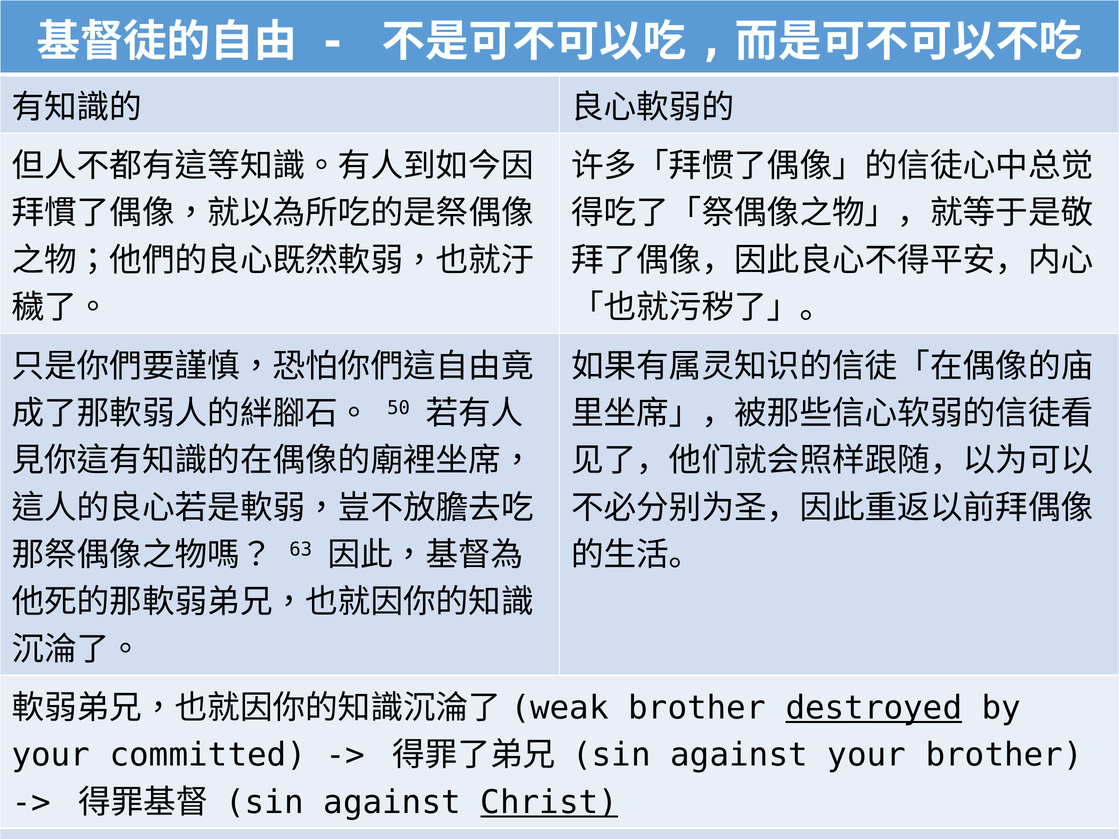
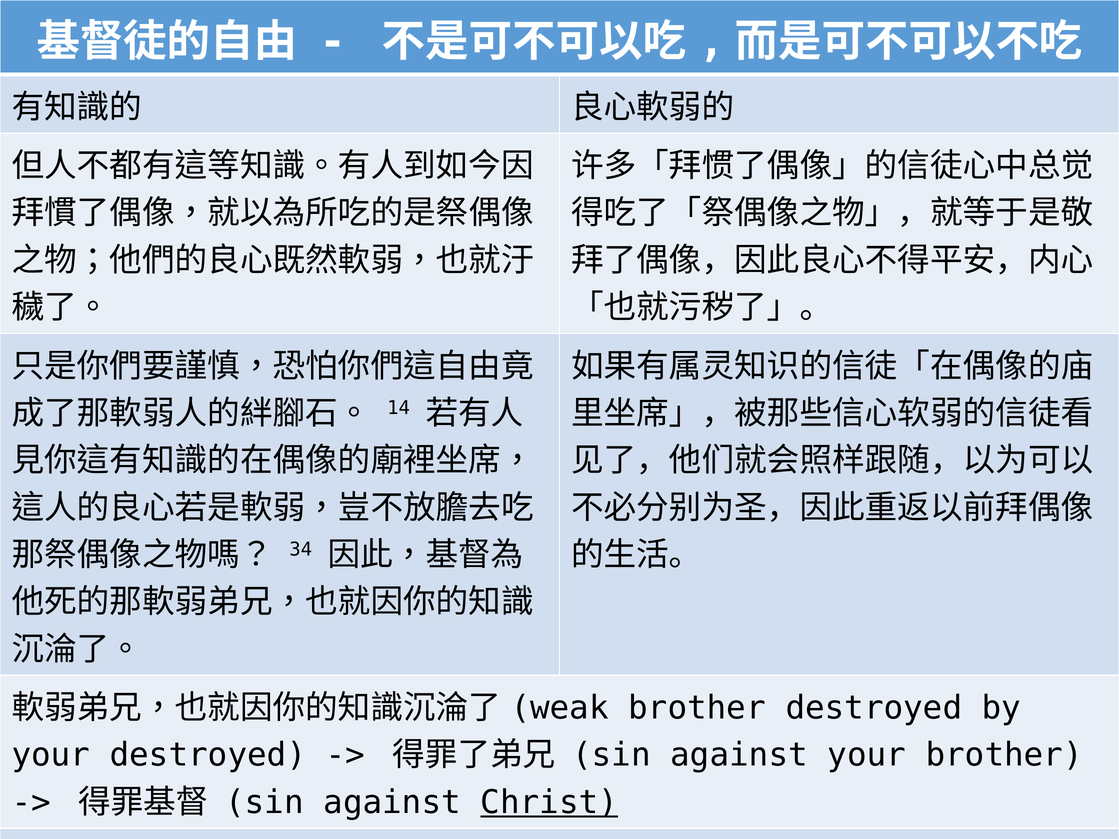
50: 50 -> 14
63: 63 -> 34
destroyed at (874, 708) underline: present -> none
your committed: committed -> destroyed
